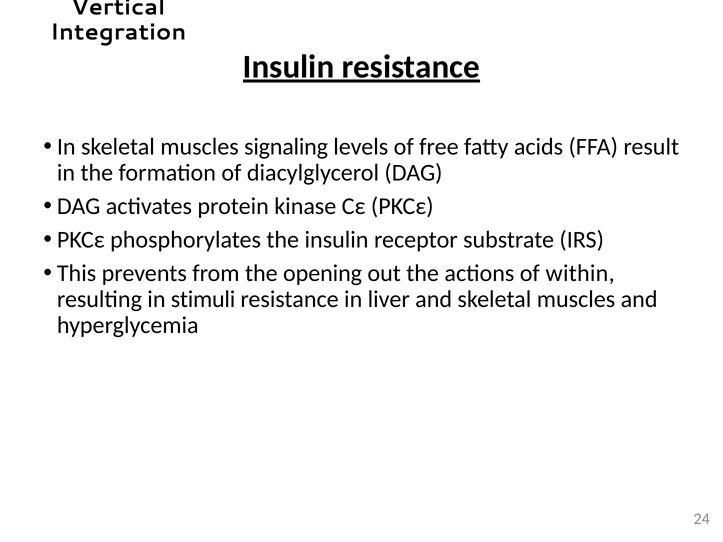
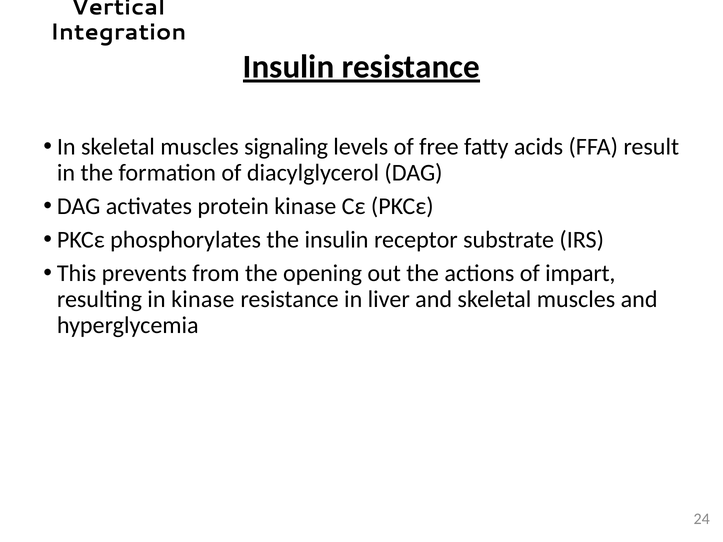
within: within -> impart
in stimuli: stimuli -> kinase
